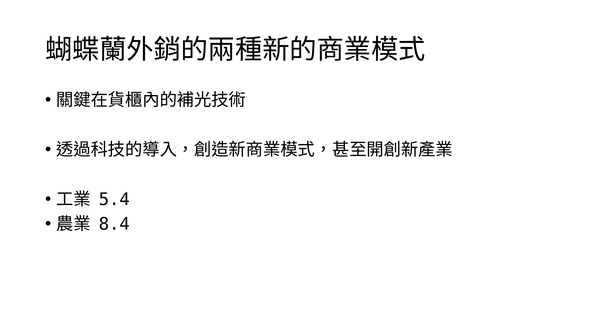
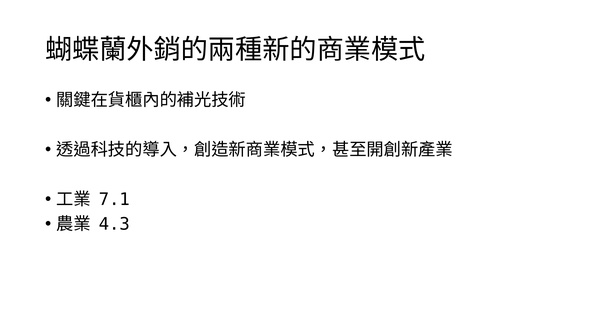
5.4: 5.4 -> 7.1
8.4: 8.4 -> 4.3
